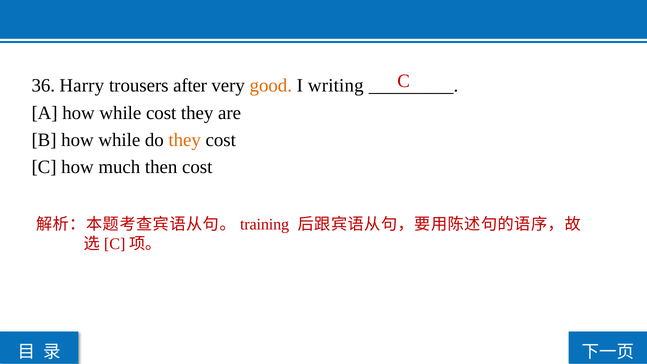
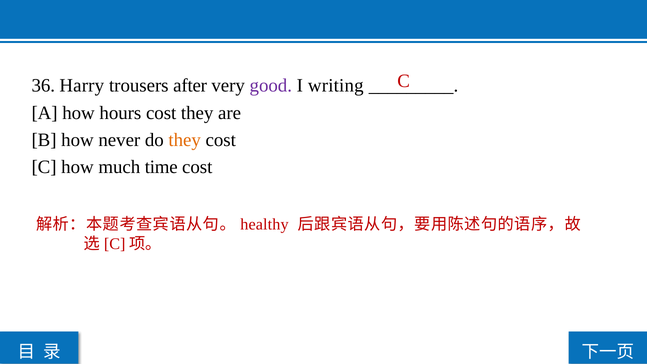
good colour: orange -> purple
A how while: while -> hours
B how while: while -> never
then: then -> time
training: training -> healthy
